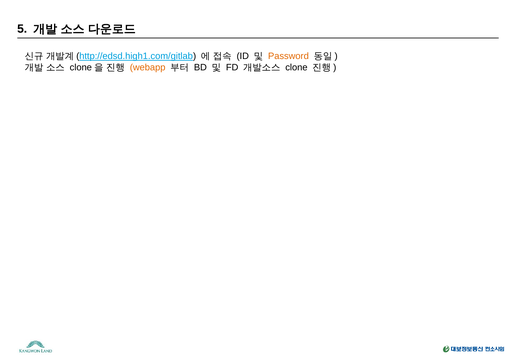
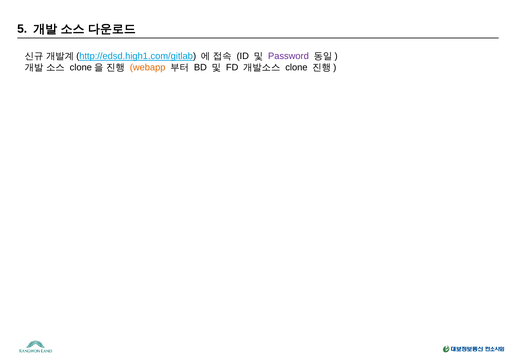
Password colour: orange -> purple
